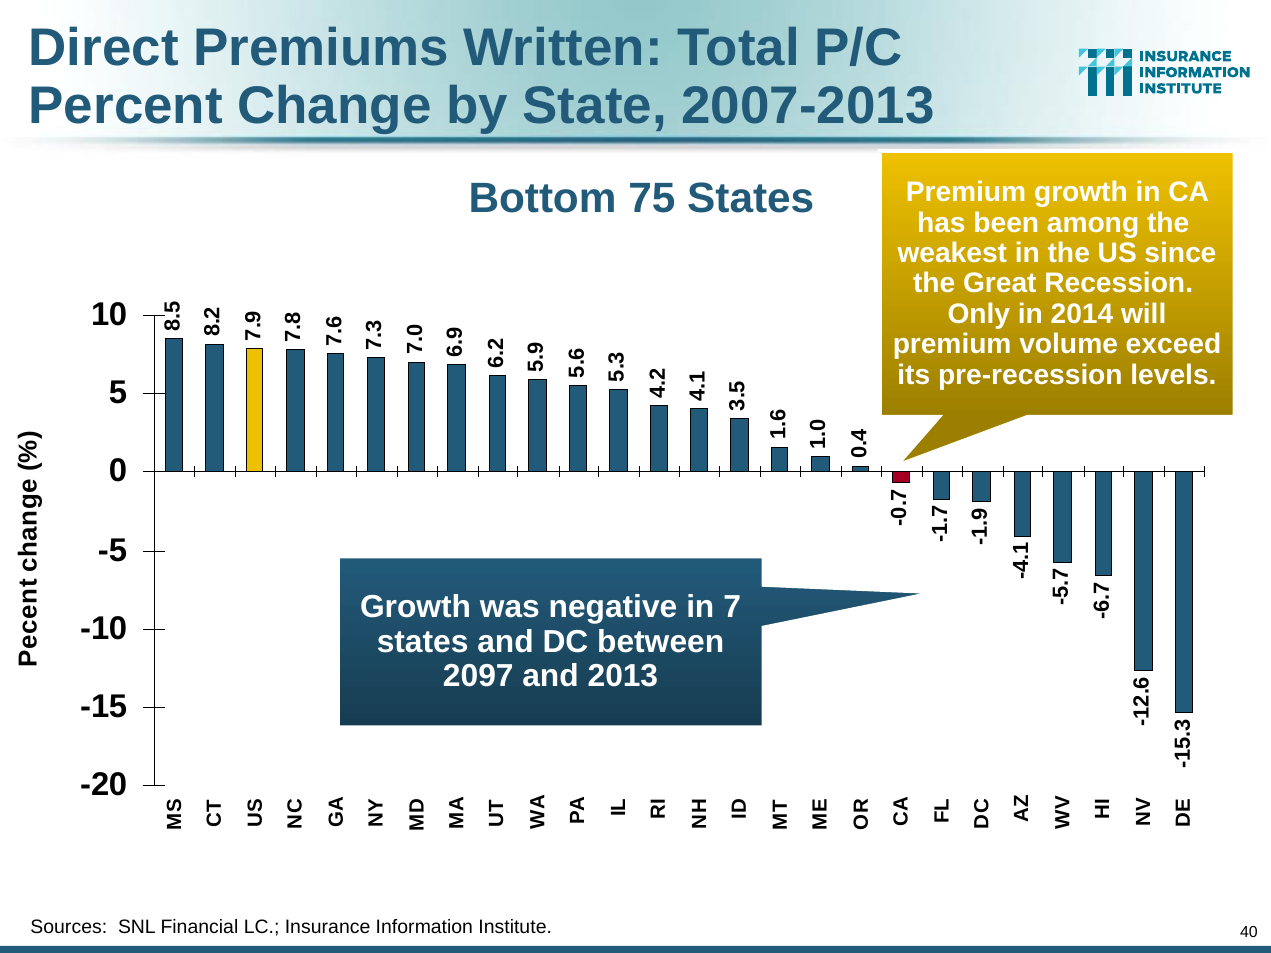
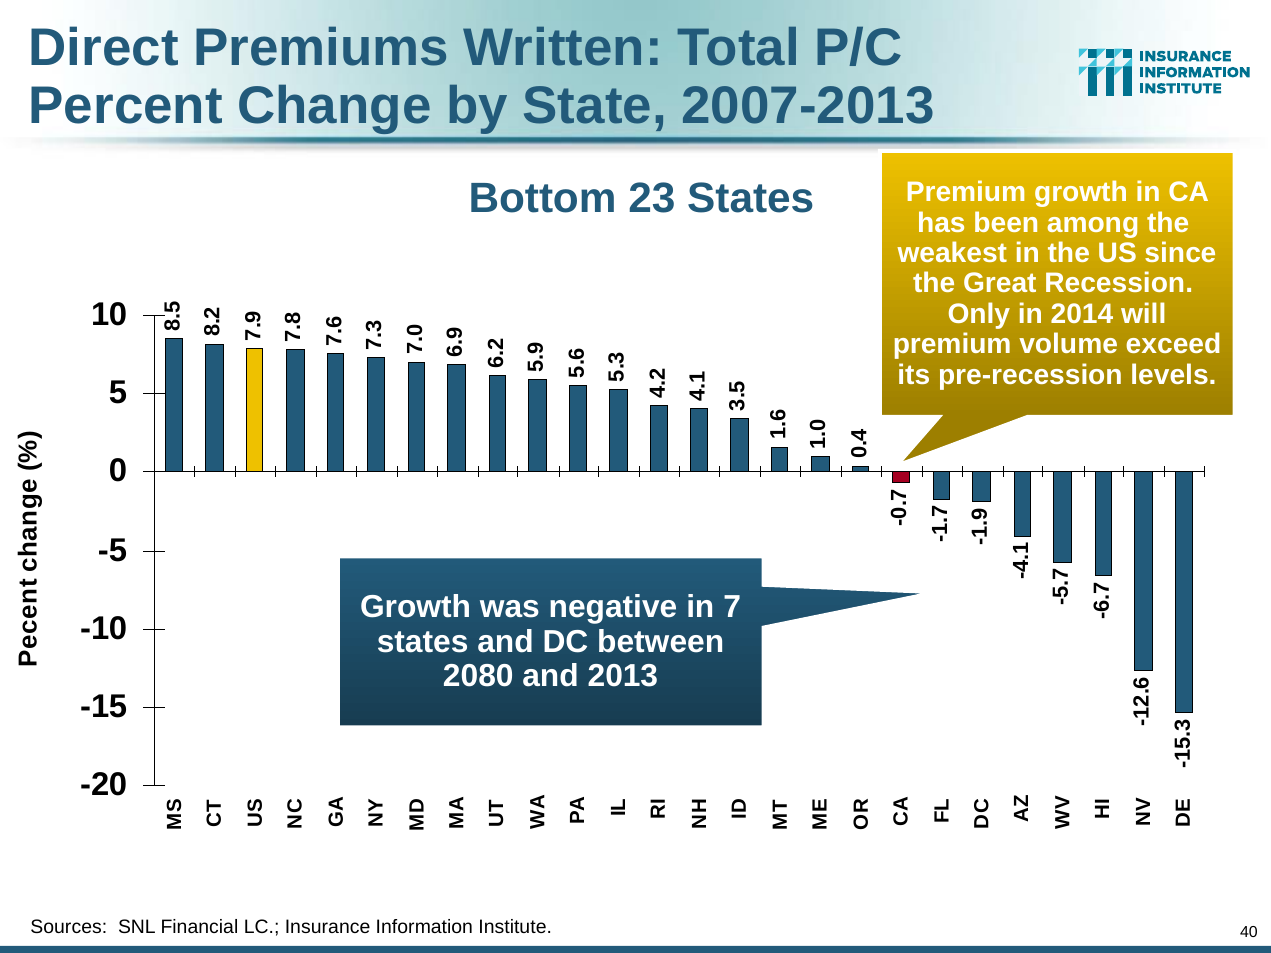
75: 75 -> 23
2097: 2097 -> 2080
